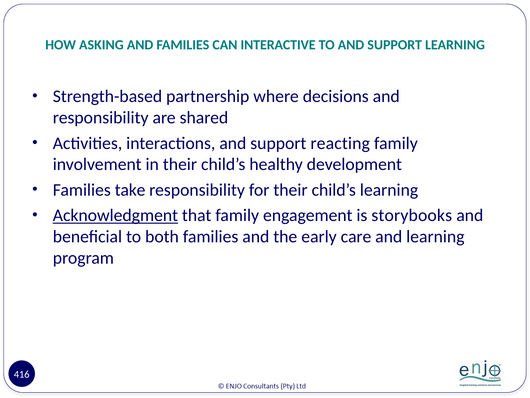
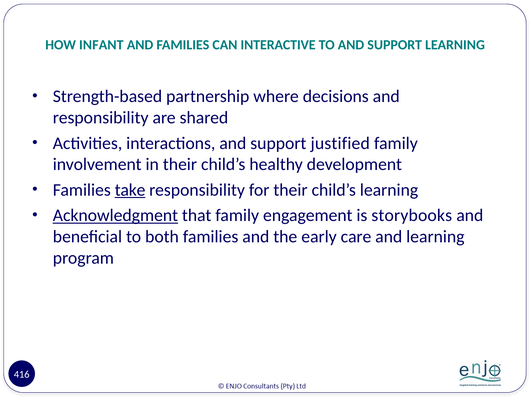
ASKING: ASKING -> INFANT
reacting: reacting -> justified
take underline: none -> present
